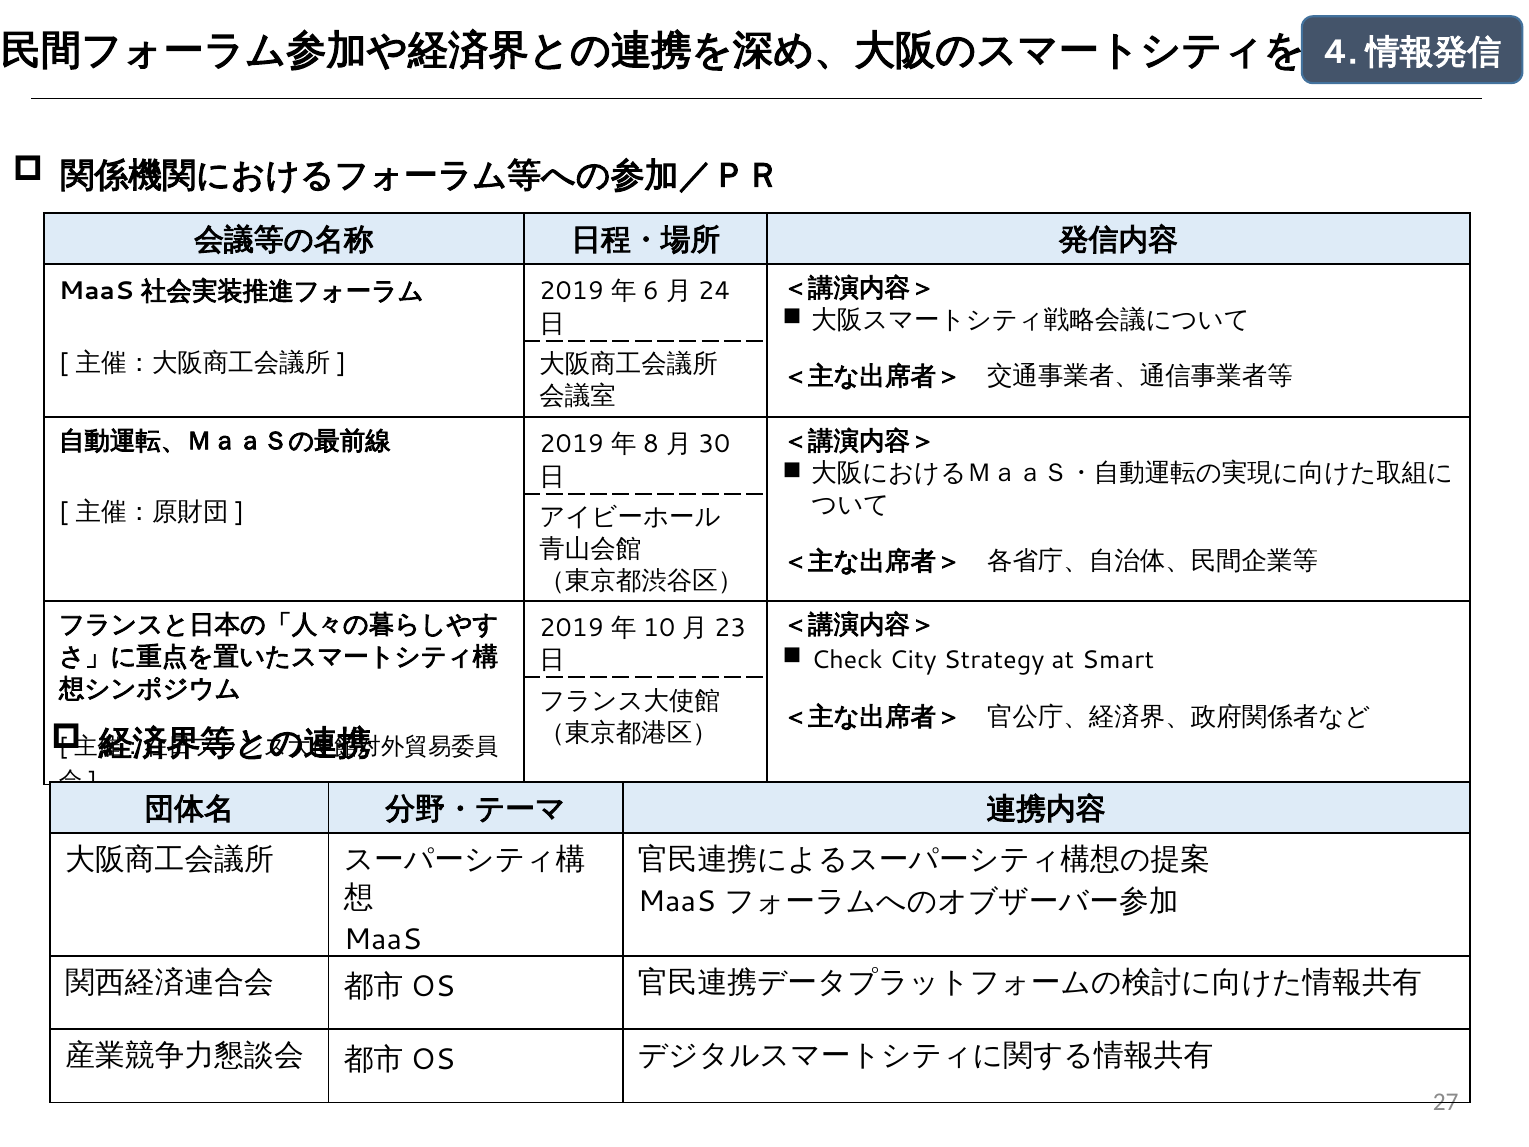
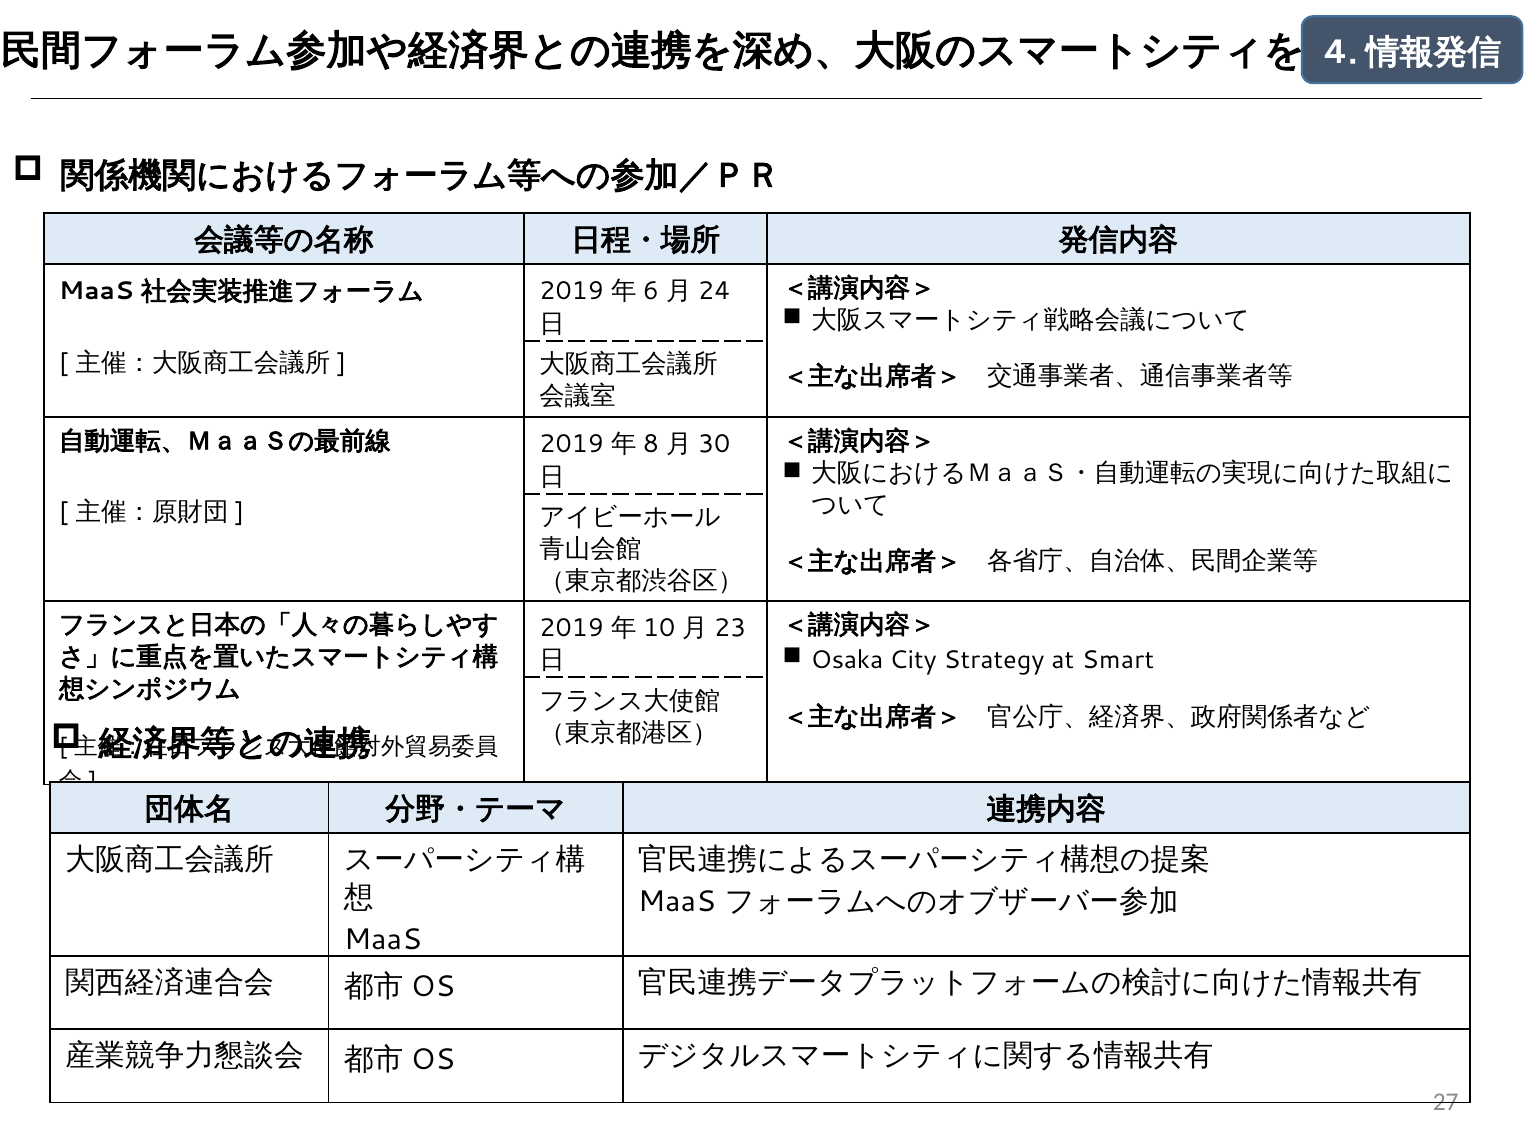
Check: Check -> Osaka
